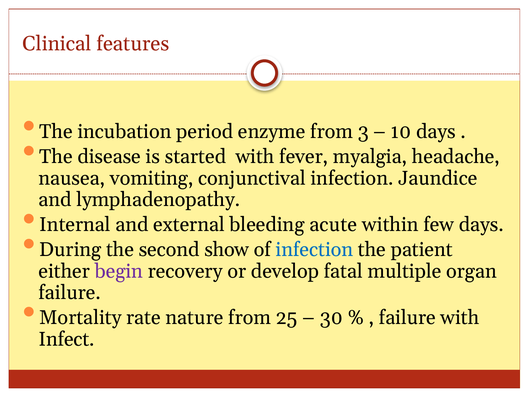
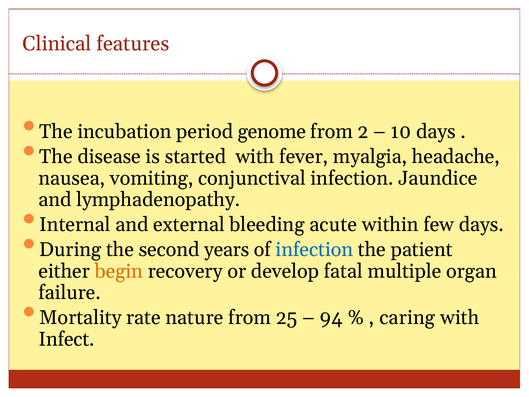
enzyme: enzyme -> genome
3: 3 -> 2
show: show -> years
begin colour: purple -> orange
30: 30 -> 94
failure at (407, 317): failure -> caring
